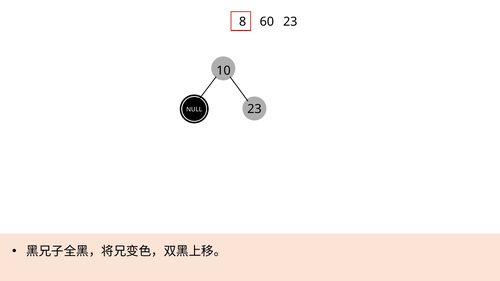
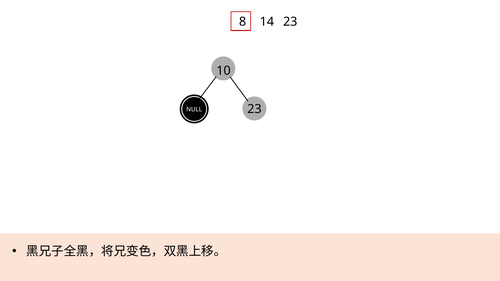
60: 60 -> 14
